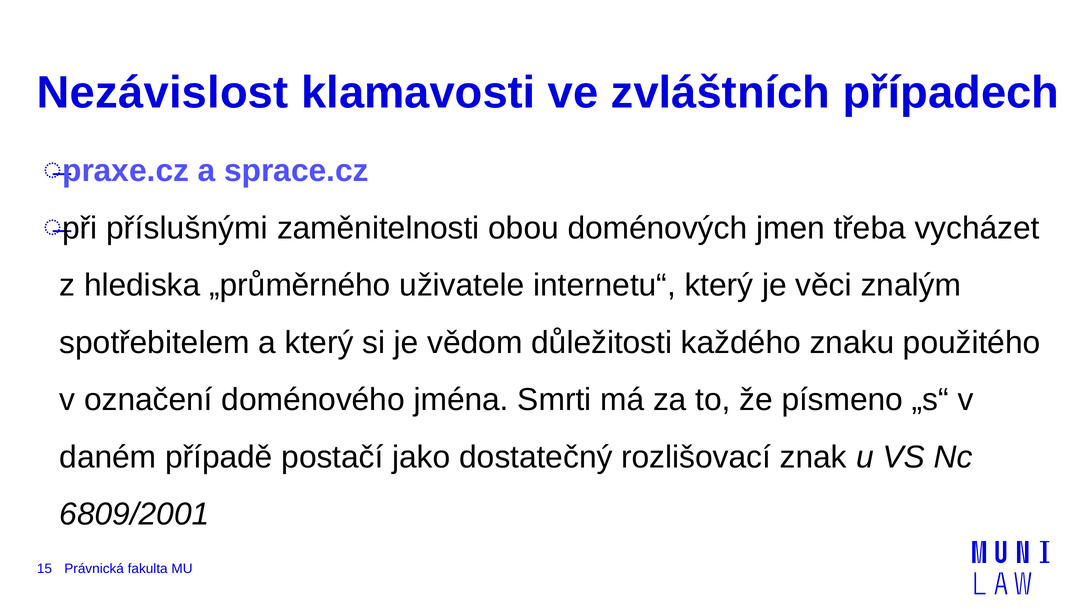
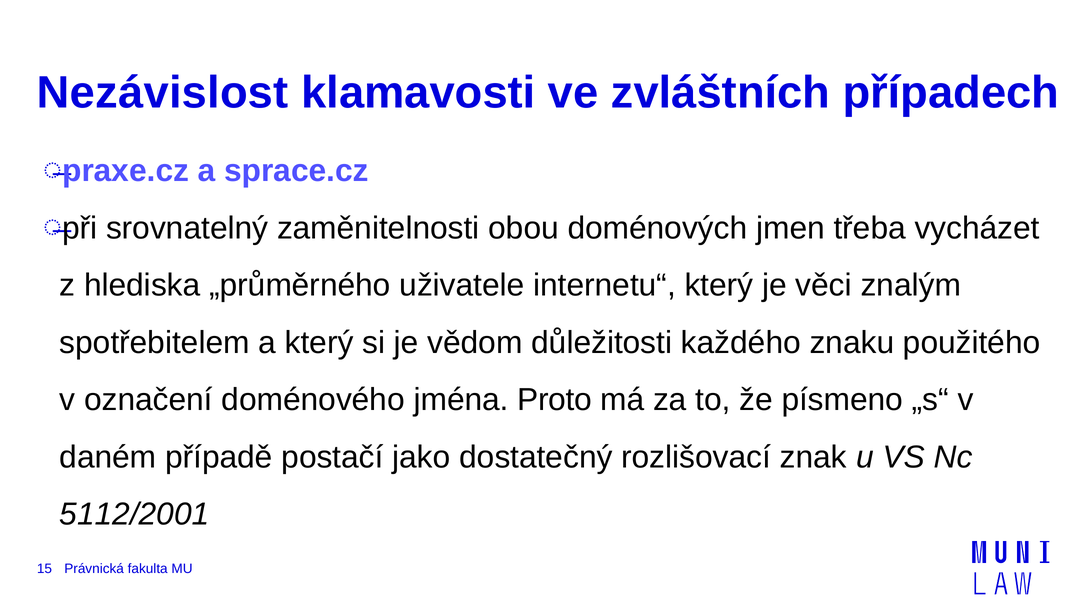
příslušnými: příslušnými -> srovnatelný
Smrti: Smrti -> Proto
6809/2001: 6809/2001 -> 5112/2001
